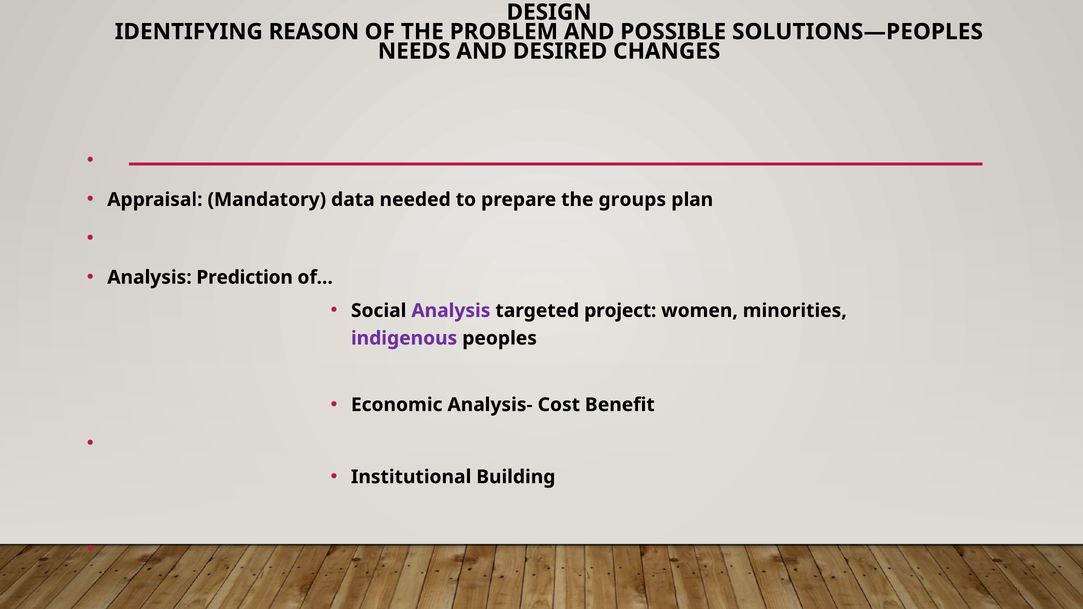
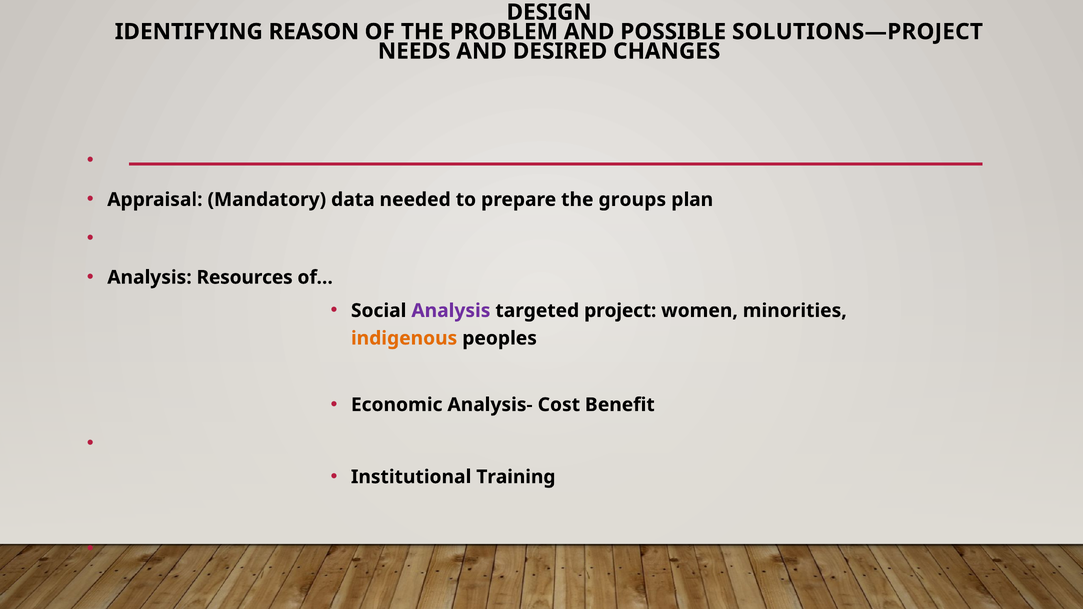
SOLUTIONS—PEOPLES: SOLUTIONS—PEOPLES -> SOLUTIONS—PROJECT
Prediction: Prediction -> Resources
indigenous colour: purple -> orange
Building: Building -> Training
